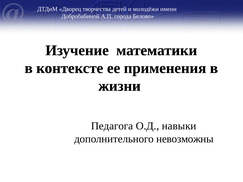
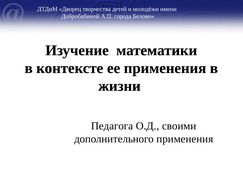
навыки: навыки -> своими
дополнительного невозможны: невозможны -> применения
